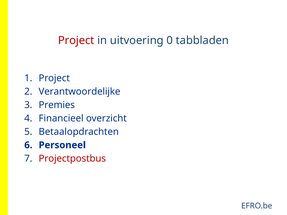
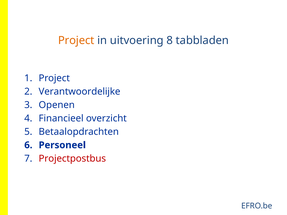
Project at (76, 40) colour: red -> orange
0: 0 -> 8
Premies: Premies -> Openen
